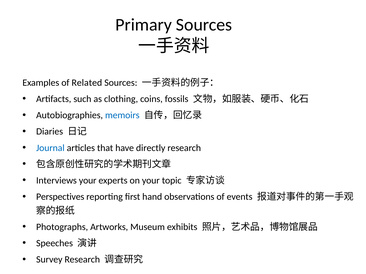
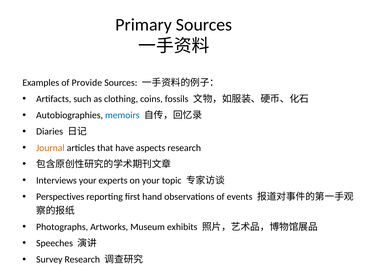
Related: Related -> Provide
Journal colour: blue -> orange
directly: directly -> aspects
